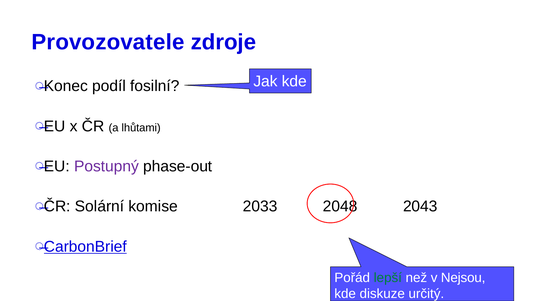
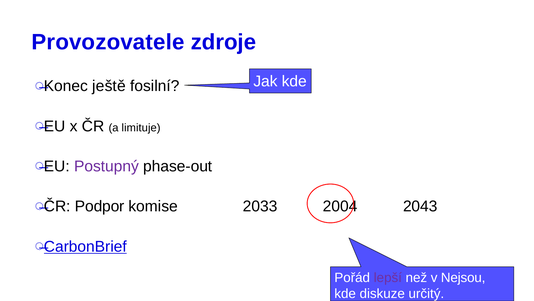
podíl: podíl -> ještě
lhůtami: lhůtami -> limituje
Solární: Solární -> Podpor
2048: 2048 -> 2004
lepší colour: green -> purple
